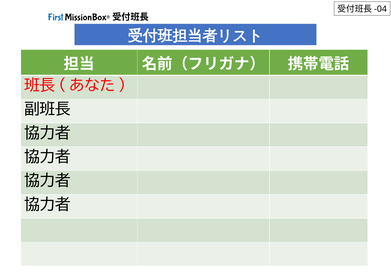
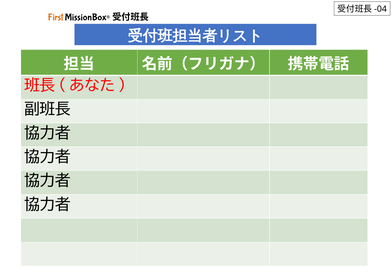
First colour: blue -> orange
